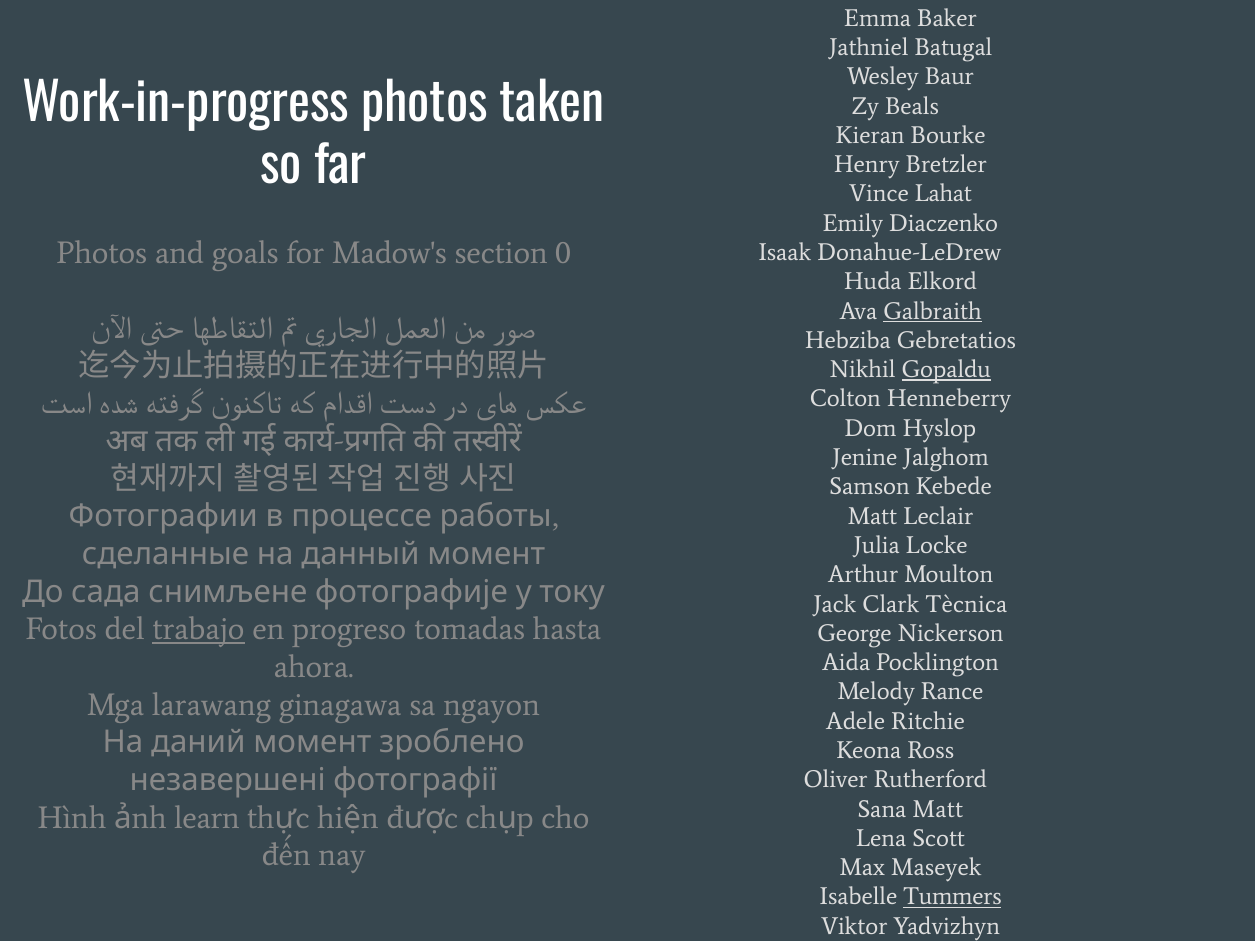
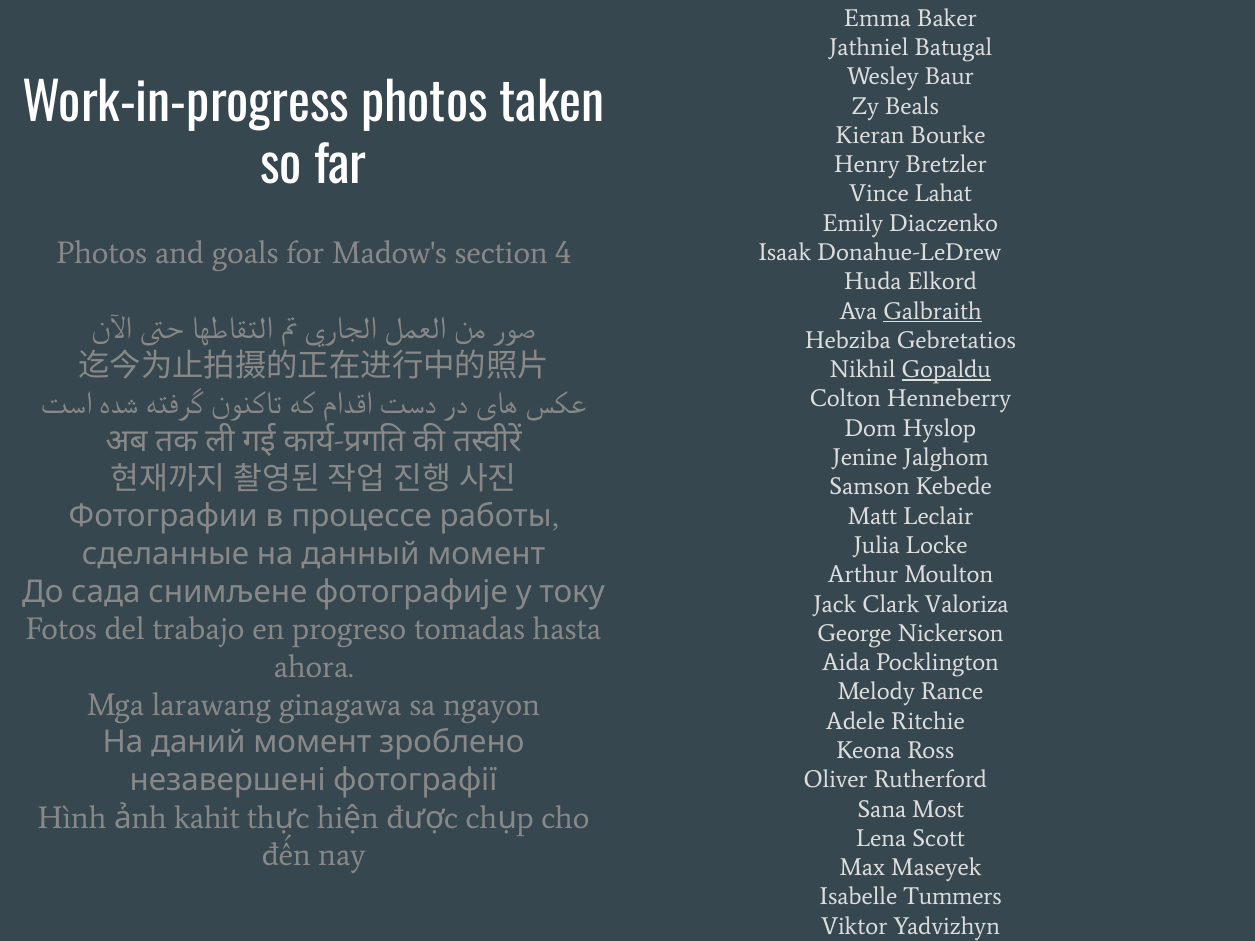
0: 0 -> 4
Tècnica: Tècnica -> Valoriza
trabajo underline: present -> none
Sana Matt: Matt -> Most
learn: learn -> kahit
Tummers underline: present -> none
